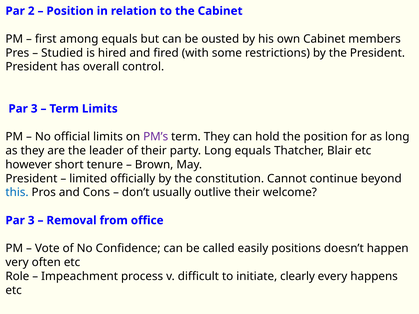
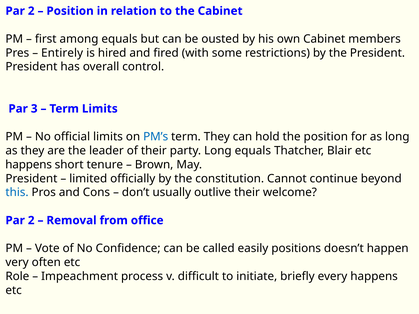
Studied: Studied -> Entirely
PM’s colour: purple -> blue
however at (29, 165): however -> happens
3 at (31, 221): 3 -> 2
clearly: clearly -> briefly
